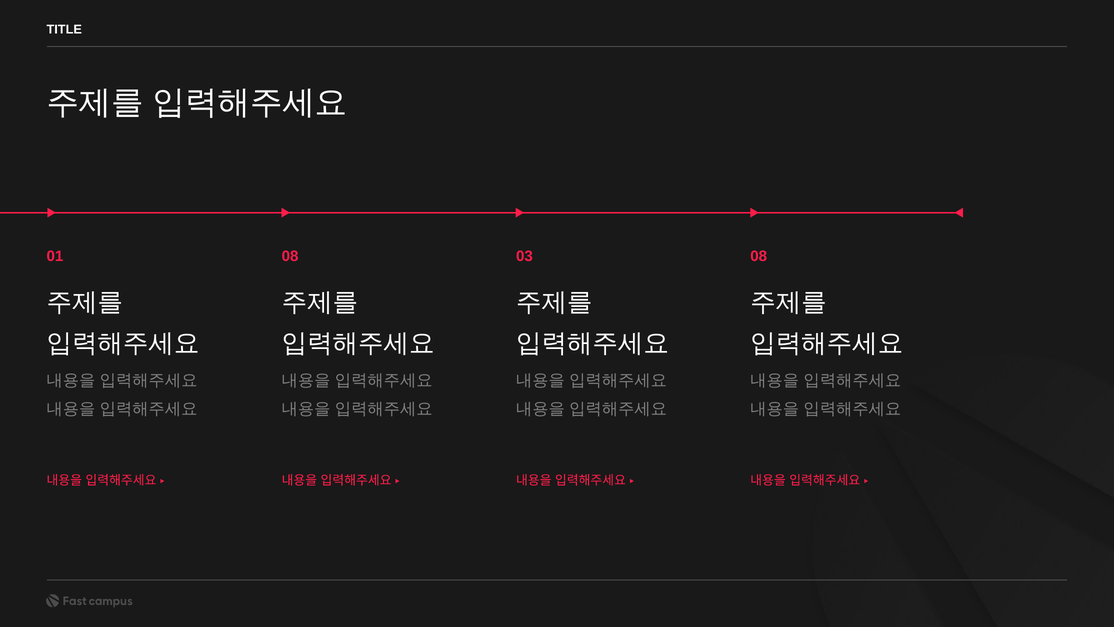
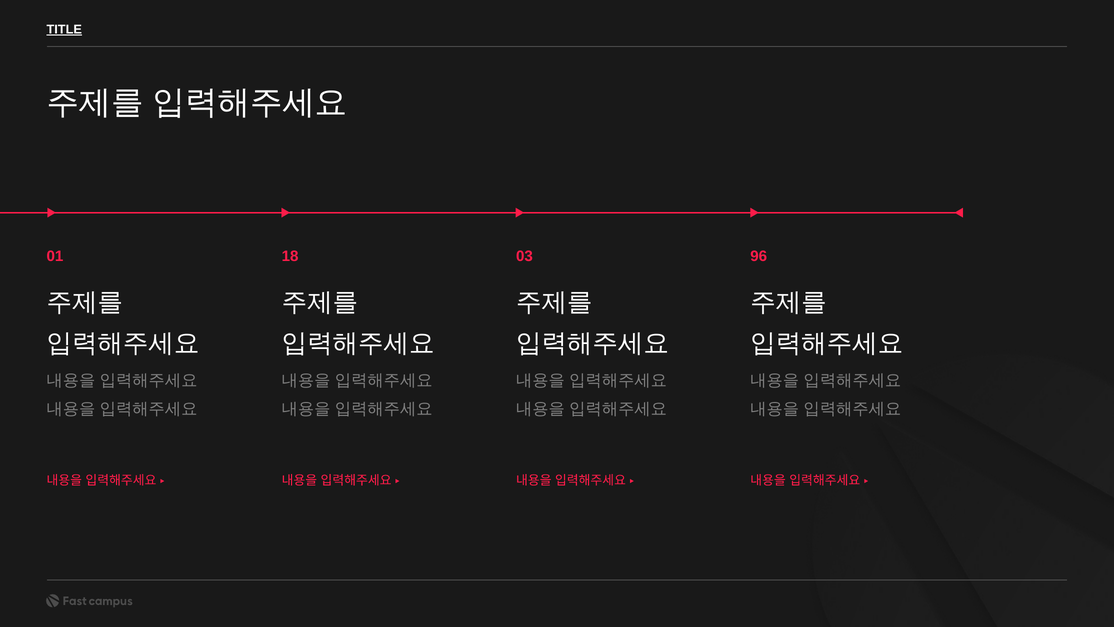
TITLE underline: none -> present
01 08: 08 -> 18
03 08: 08 -> 96
